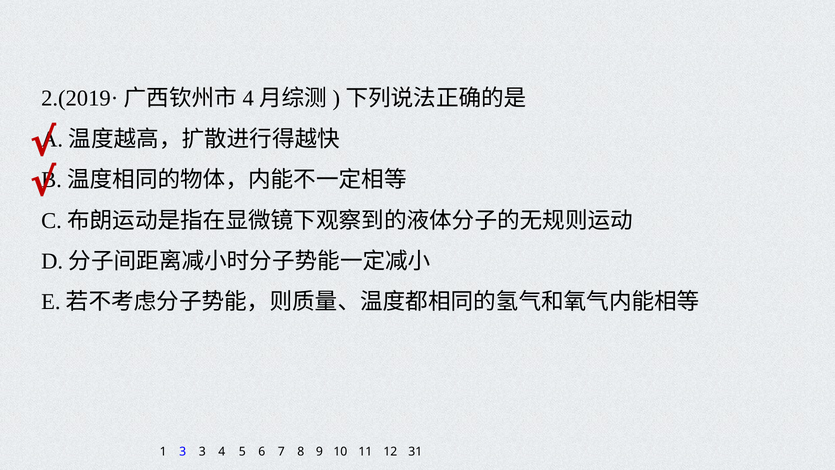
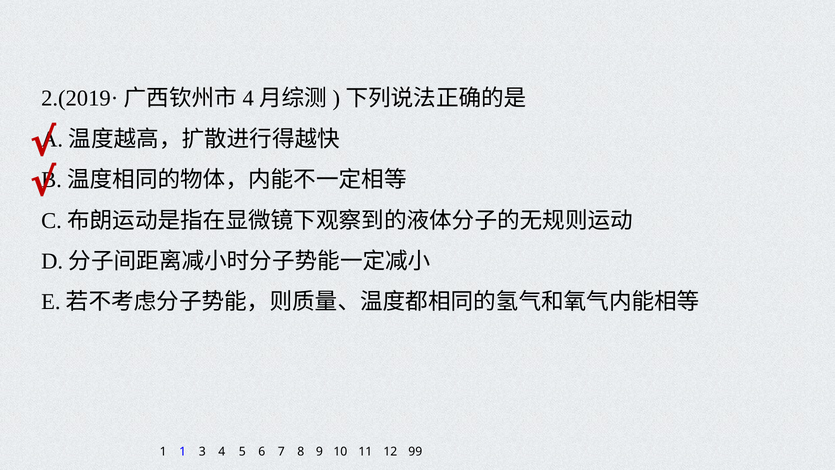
1 3: 3 -> 1
31: 31 -> 99
